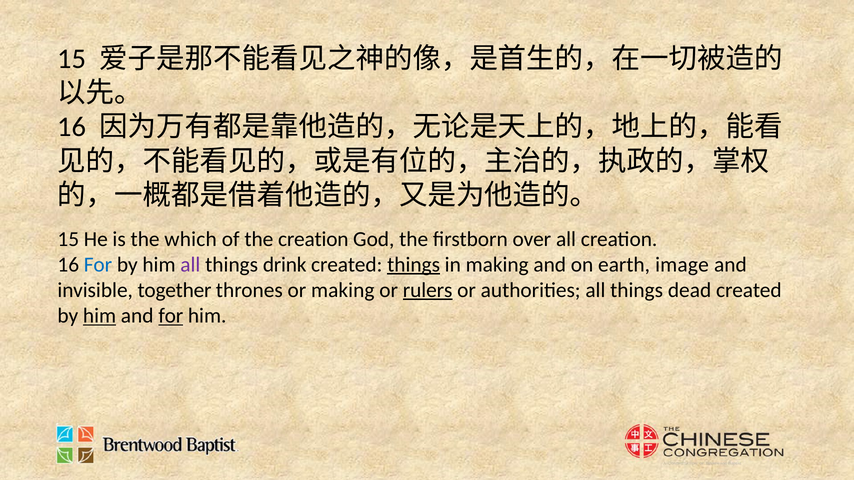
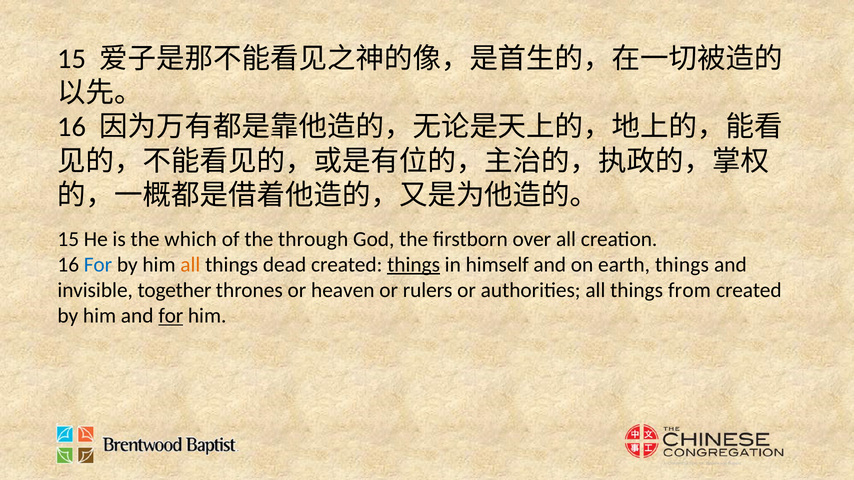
the creation: creation -> through
all at (190, 265) colour: purple -> orange
drink: drink -> dead
in making: making -> himself
earth image: image -> things
or making: making -> heaven
rulers underline: present -> none
dead: dead -> from
him at (100, 316) underline: present -> none
